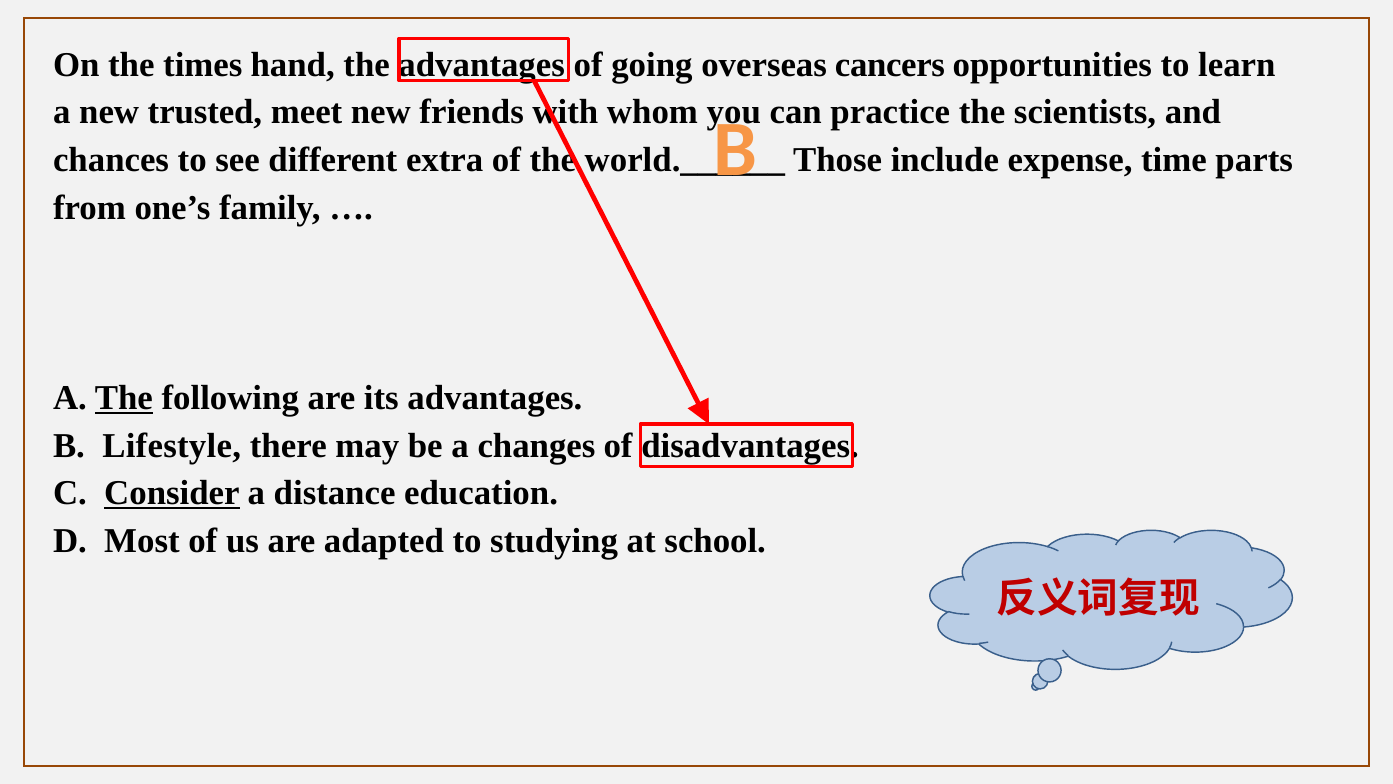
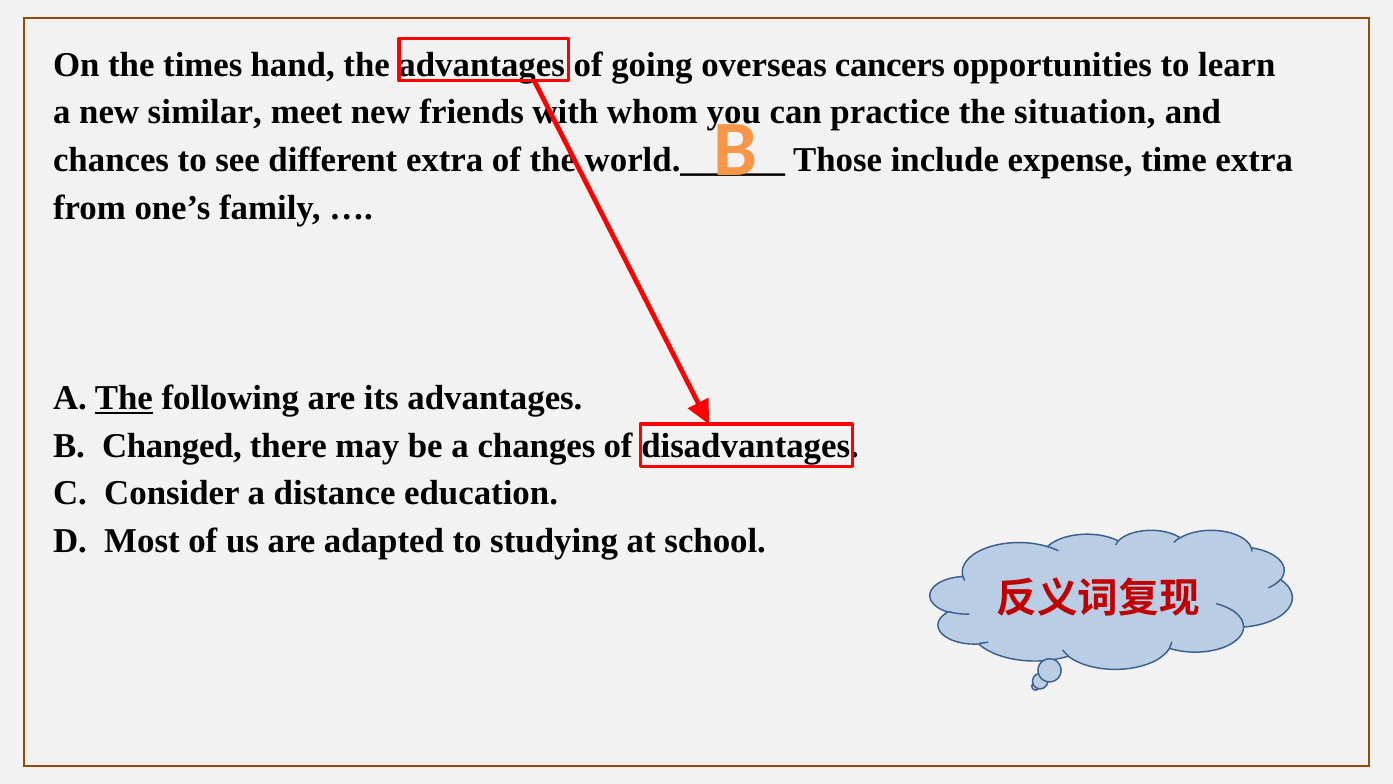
trusted: trusted -> similar
scientists: scientists -> situation
time parts: parts -> extra
Lifestyle: Lifestyle -> Changed
Consider underline: present -> none
